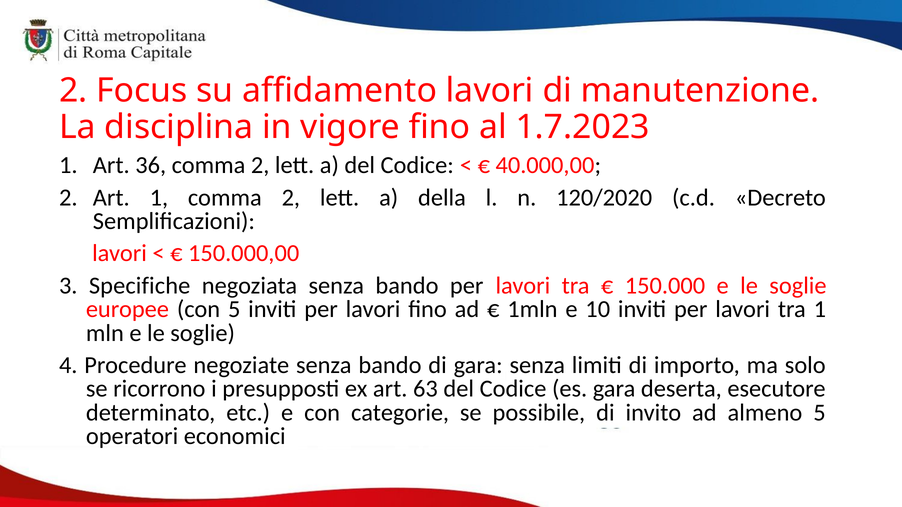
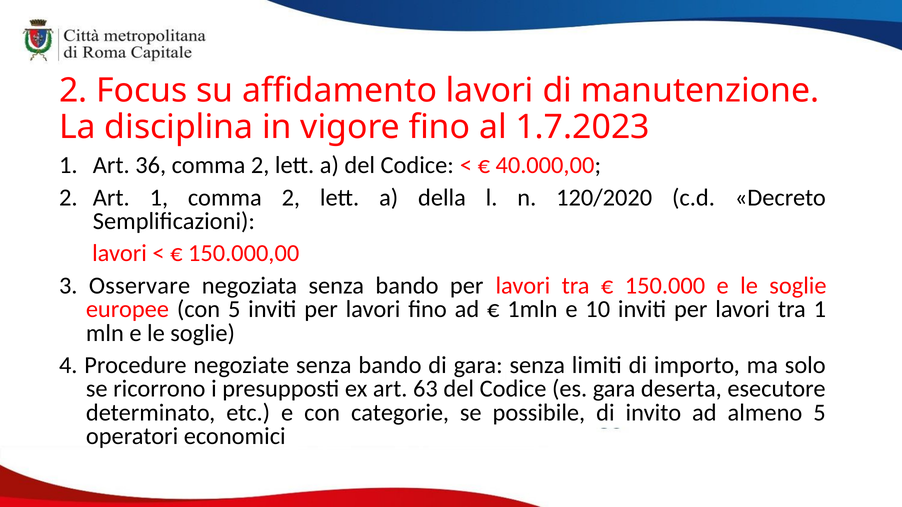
Specifiche: Specifiche -> Osservare
